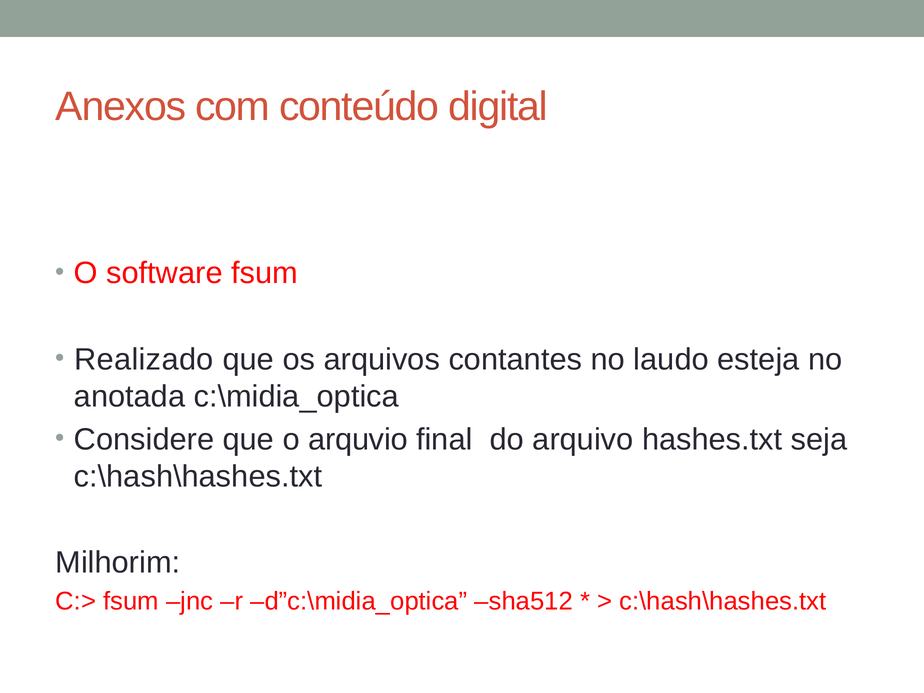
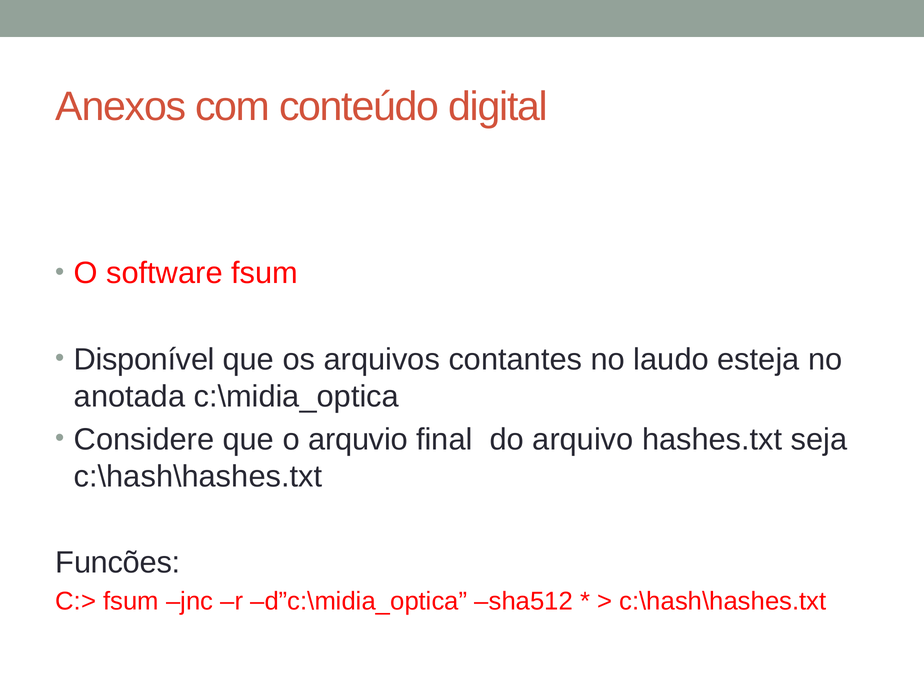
Realizado: Realizado -> Disponível
Milhorim: Milhorim -> Funcões
